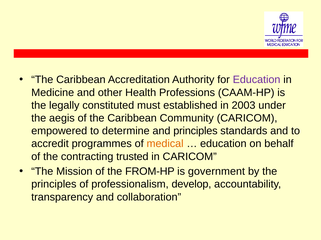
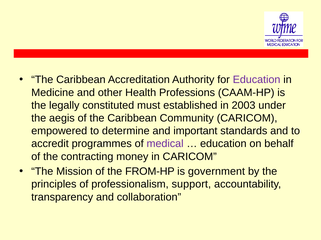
and principles: principles -> important
medical colour: orange -> purple
trusted: trusted -> money
develop: develop -> support
